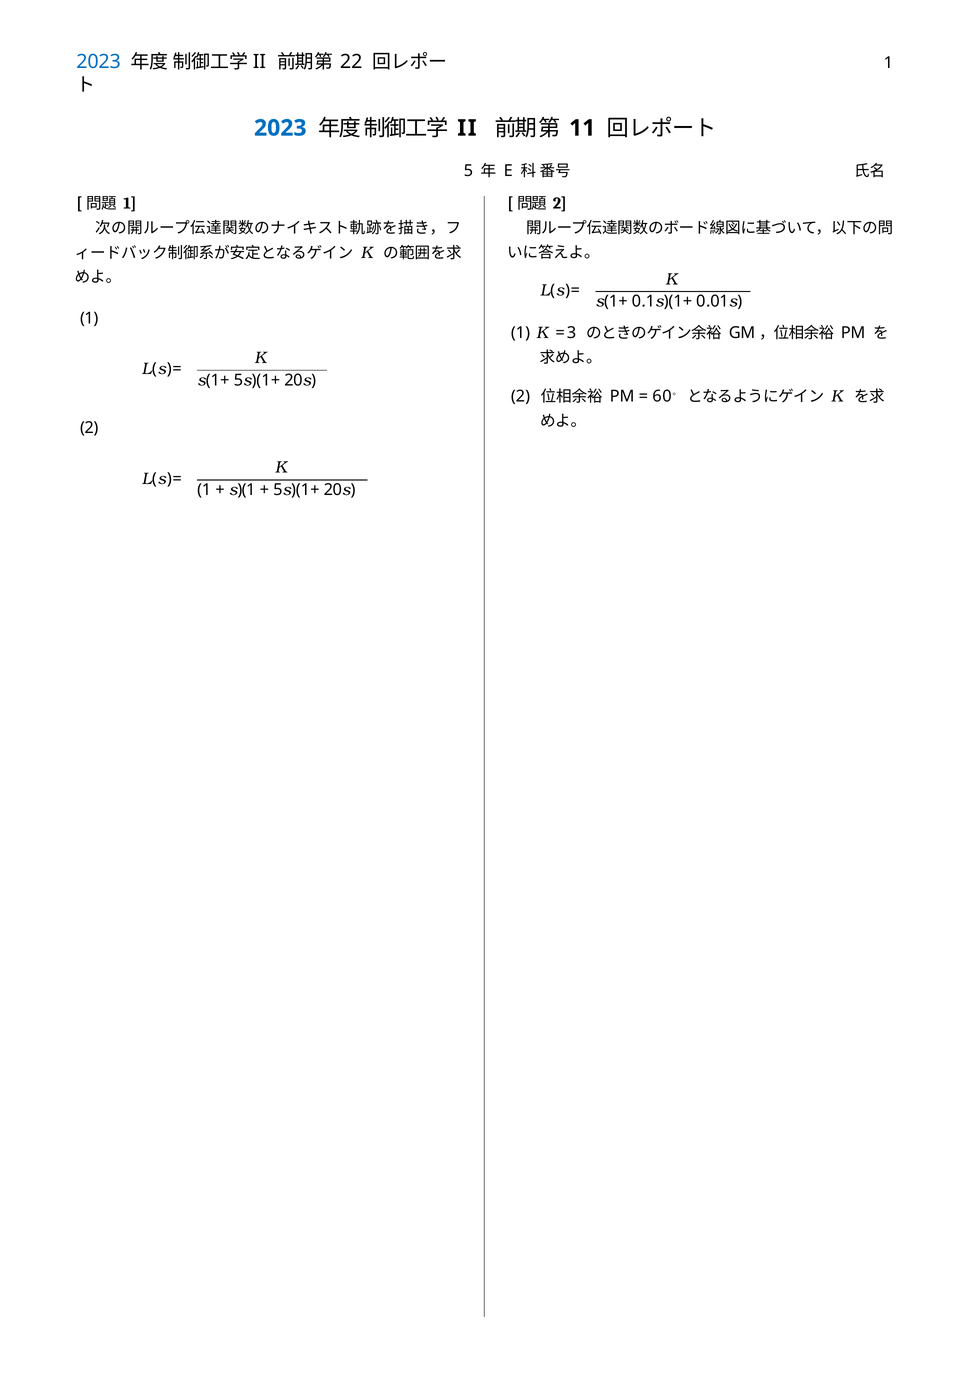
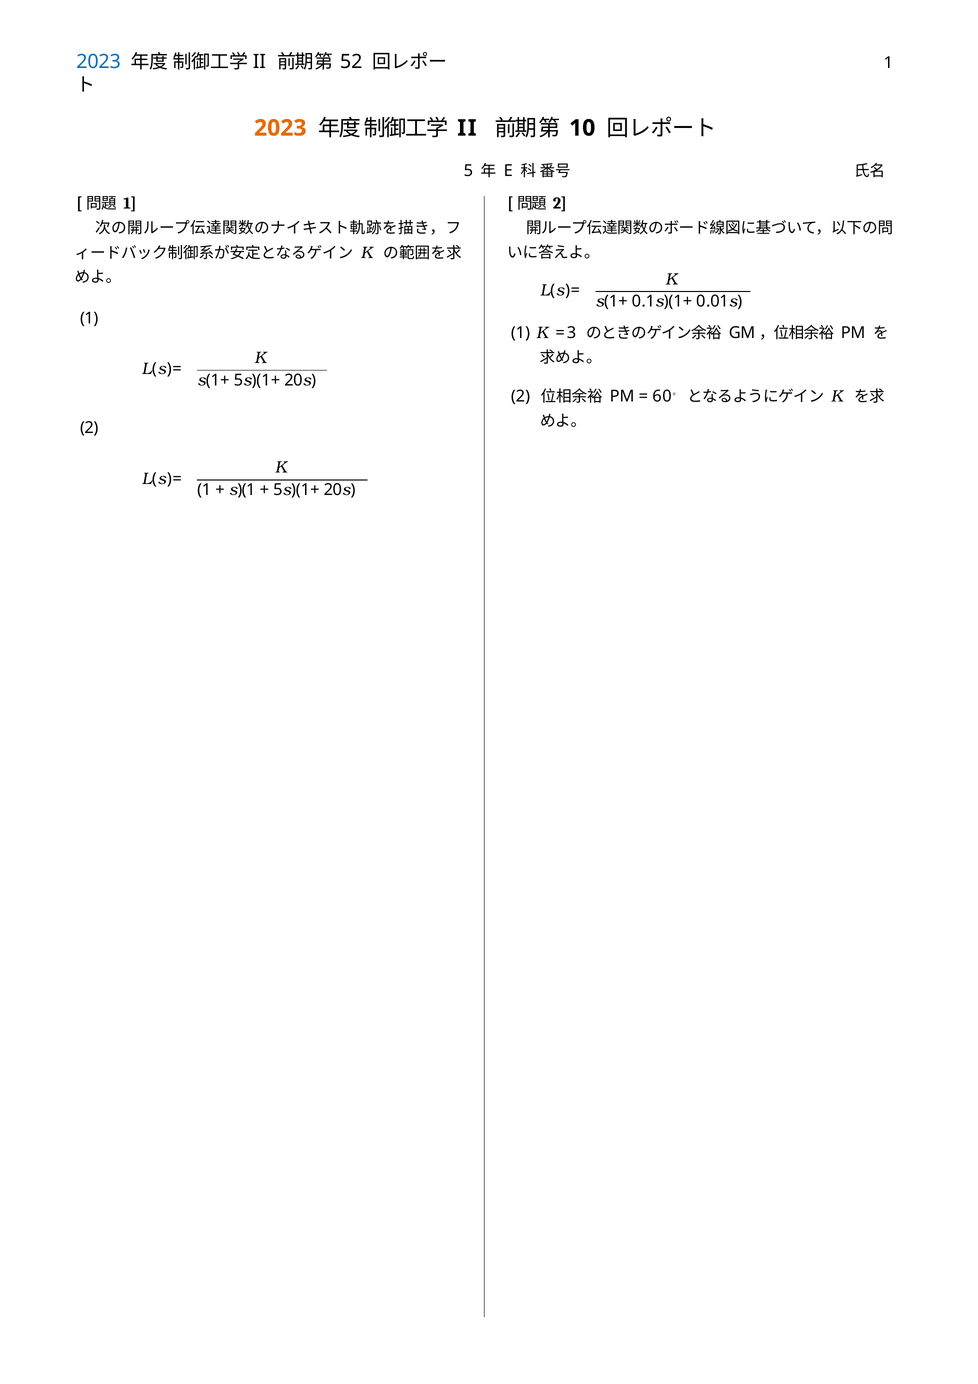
22: 22 -> 52
2023 at (280, 128) colour: blue -> orange
11: 11 -> 10
